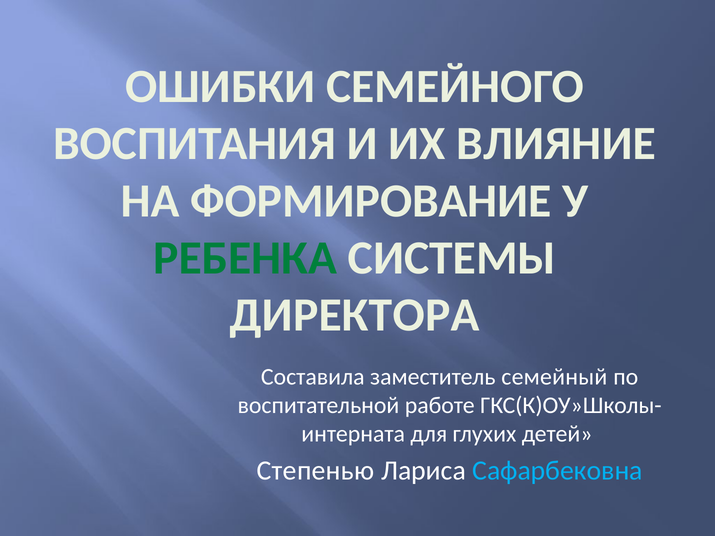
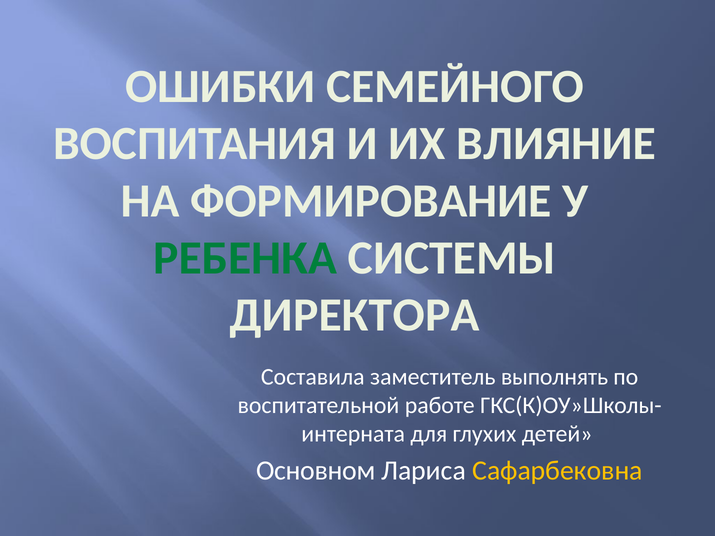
семейный: семейный -> выполнять
Степенью: Степенью -> Основном
Сафарбековна colour: light blue -> yellow
